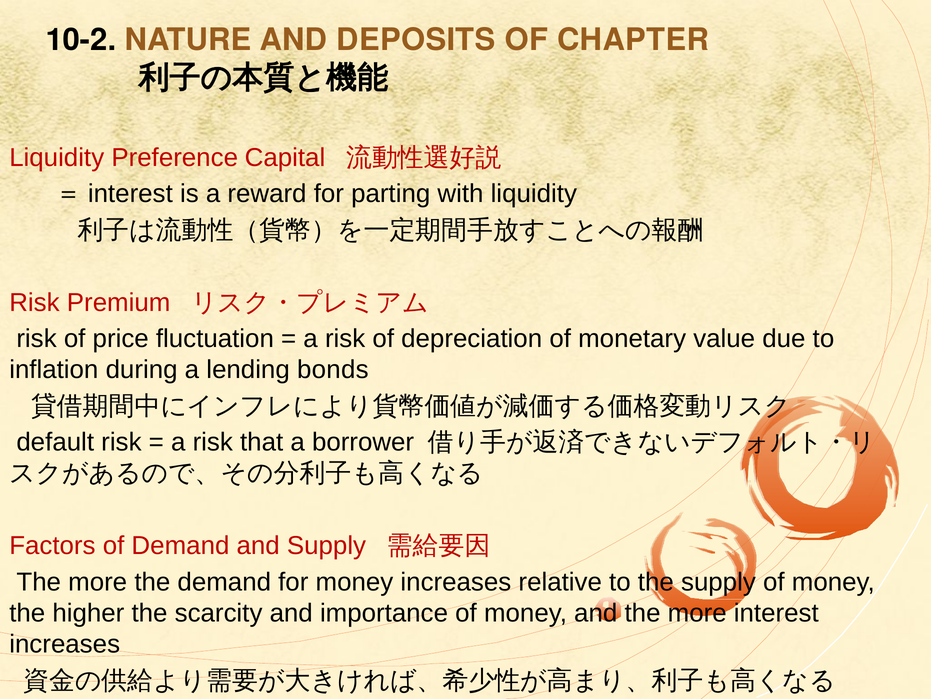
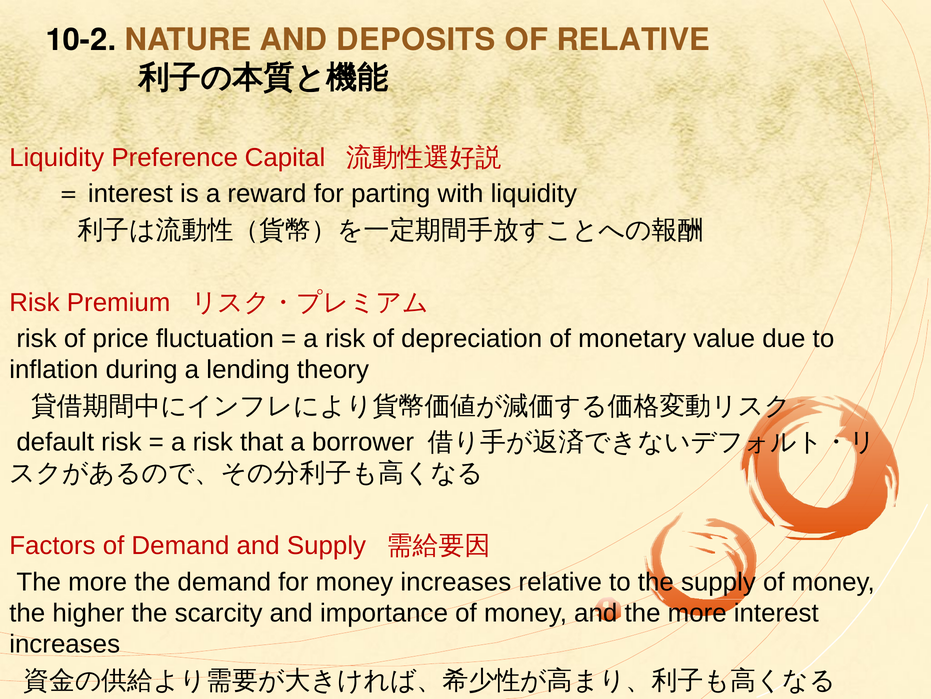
OF CHAPTER: CHAPTER -> RELATIVE
bonds: bonds -> theory
